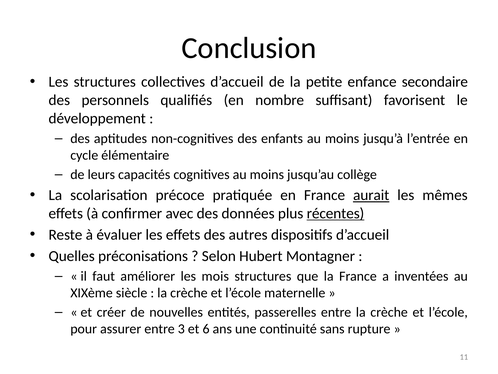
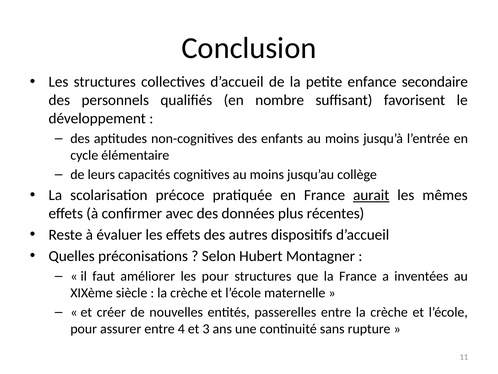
récentes underline: present -> none
les mois: mois -> pour
3: 3 -> 4
6: 6 -> 3
